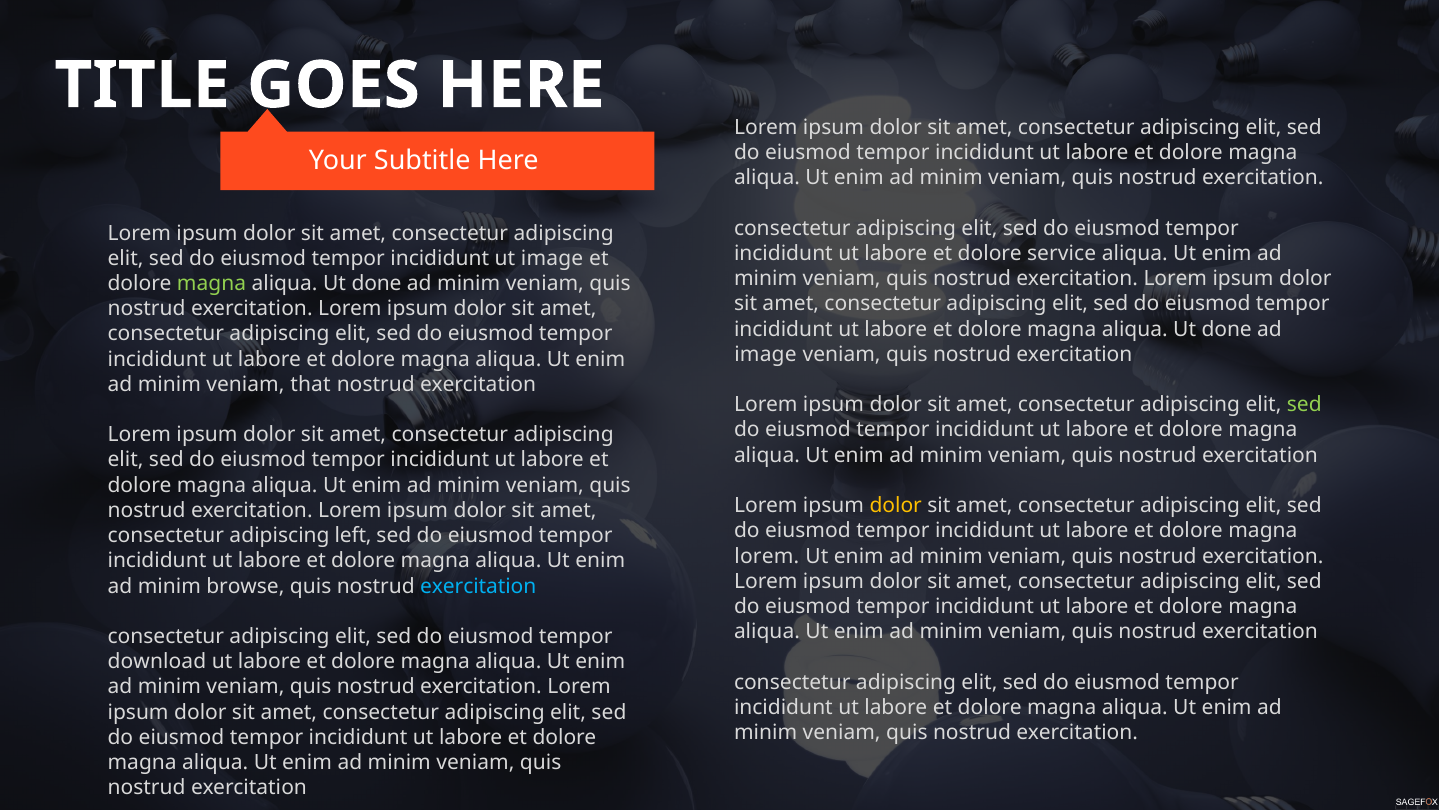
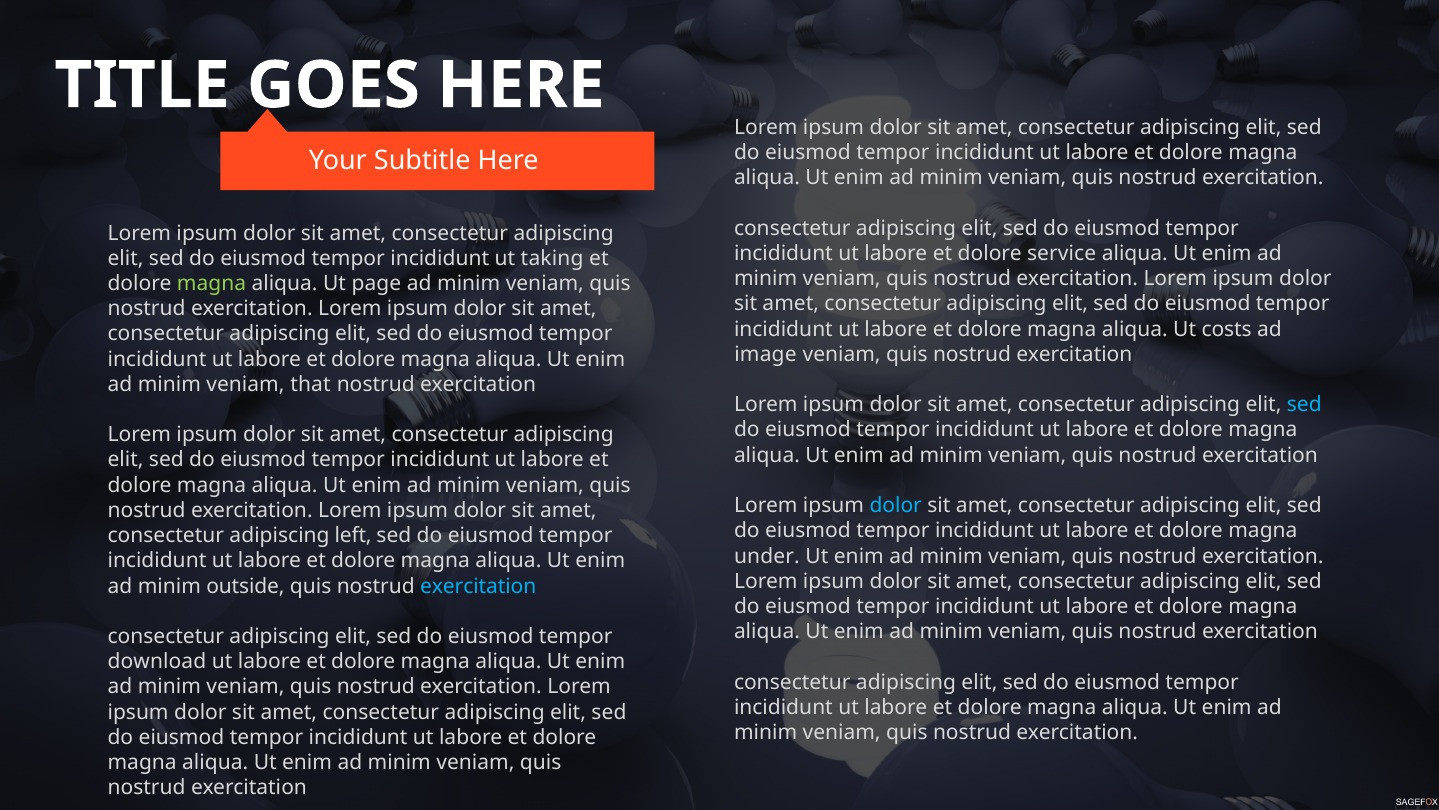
ut image: image -> taking
done at (376, 283): done -> page
done at (1227, 329): done -> costs
sed at (1304, 405) colour: light green -> light blue
dolor at (896, 505) colour: yellow -> light blue
lorem at (767, 556): lorem -> under
browse: browse -> outside
